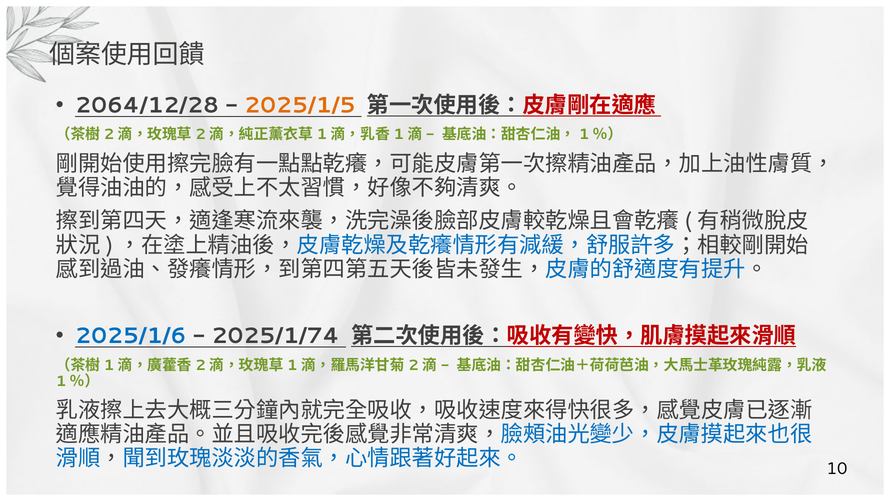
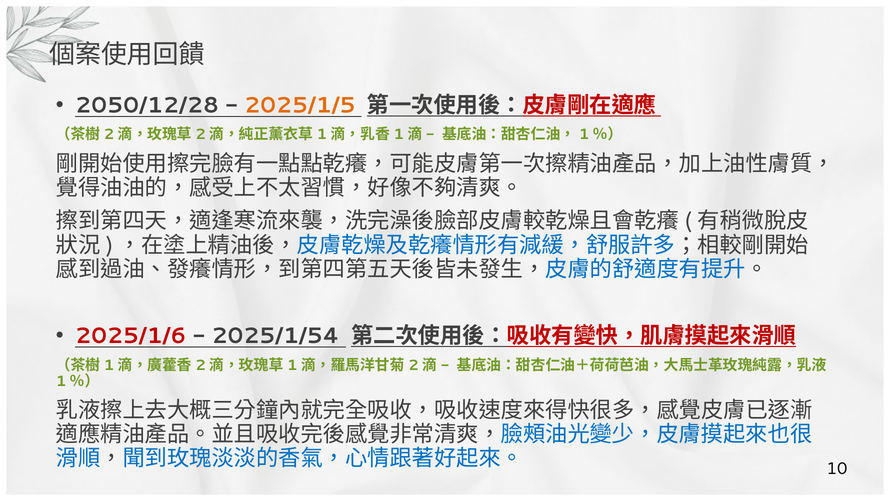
2064/12/28: 2064/12/28 -> 2050/12/28
2025/1/6 colour: blue -> red
2025/1/74: 2025/1/74 -> 2025/1/54
